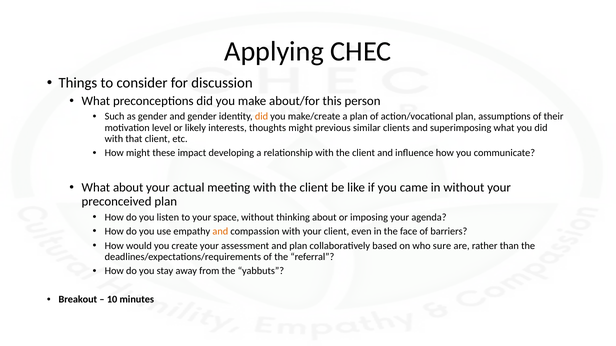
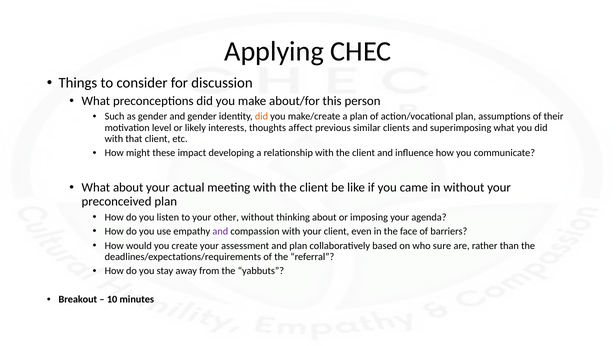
thoughts might: might -> affect
space: space -> other
and at (220, 232) colour: orange -> purple
